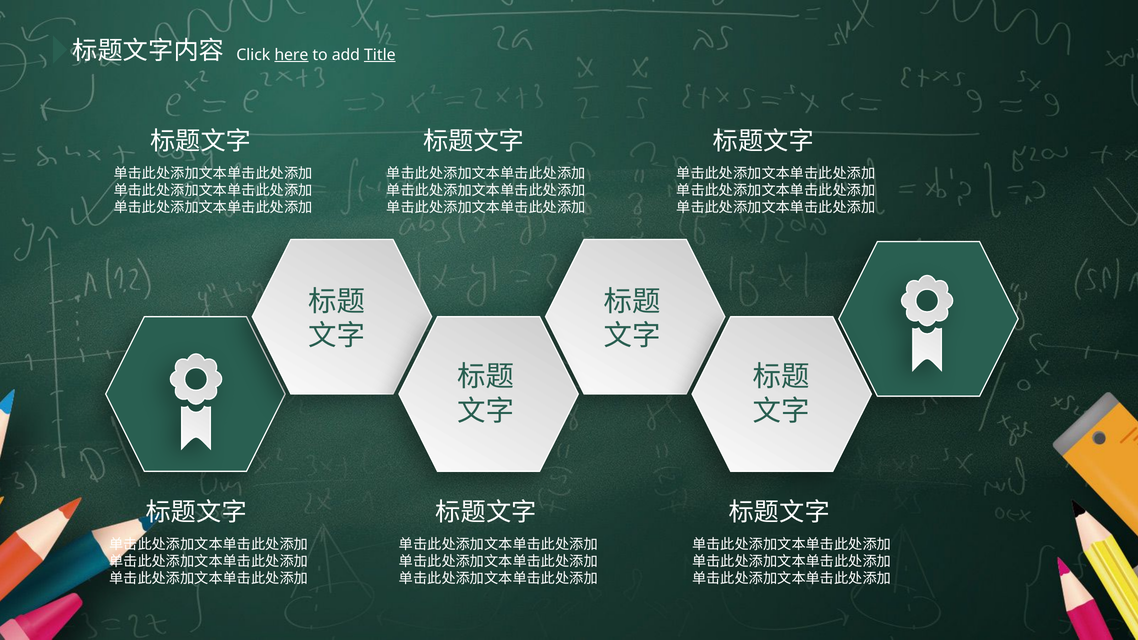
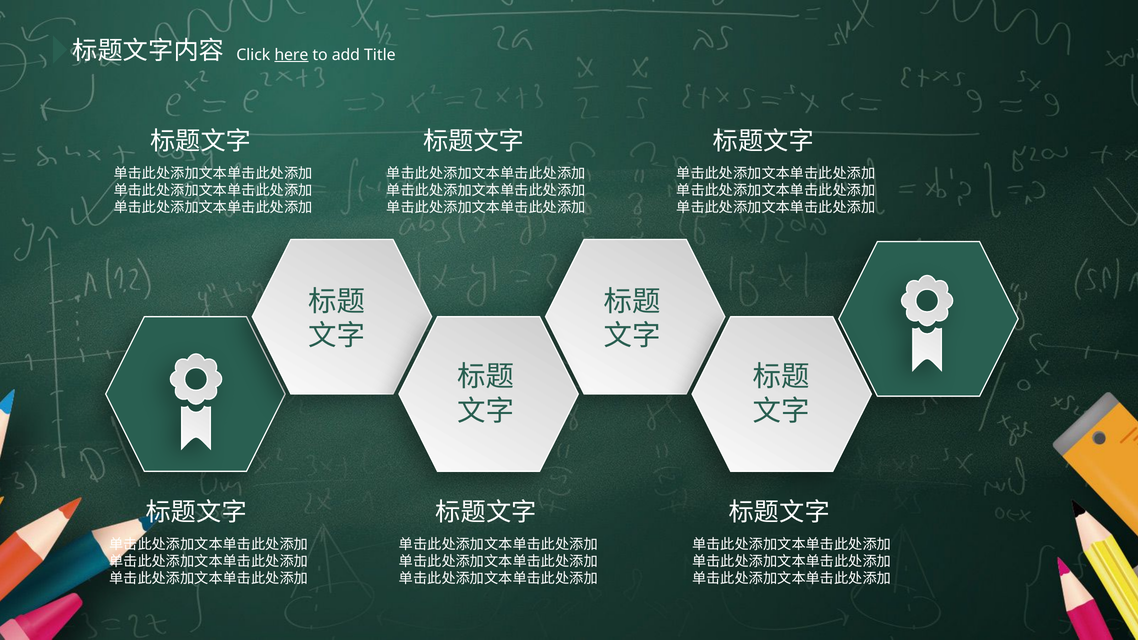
Title underline: present -> none
